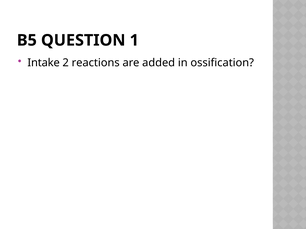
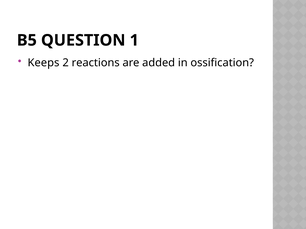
Intake: Intake -> Keeps
